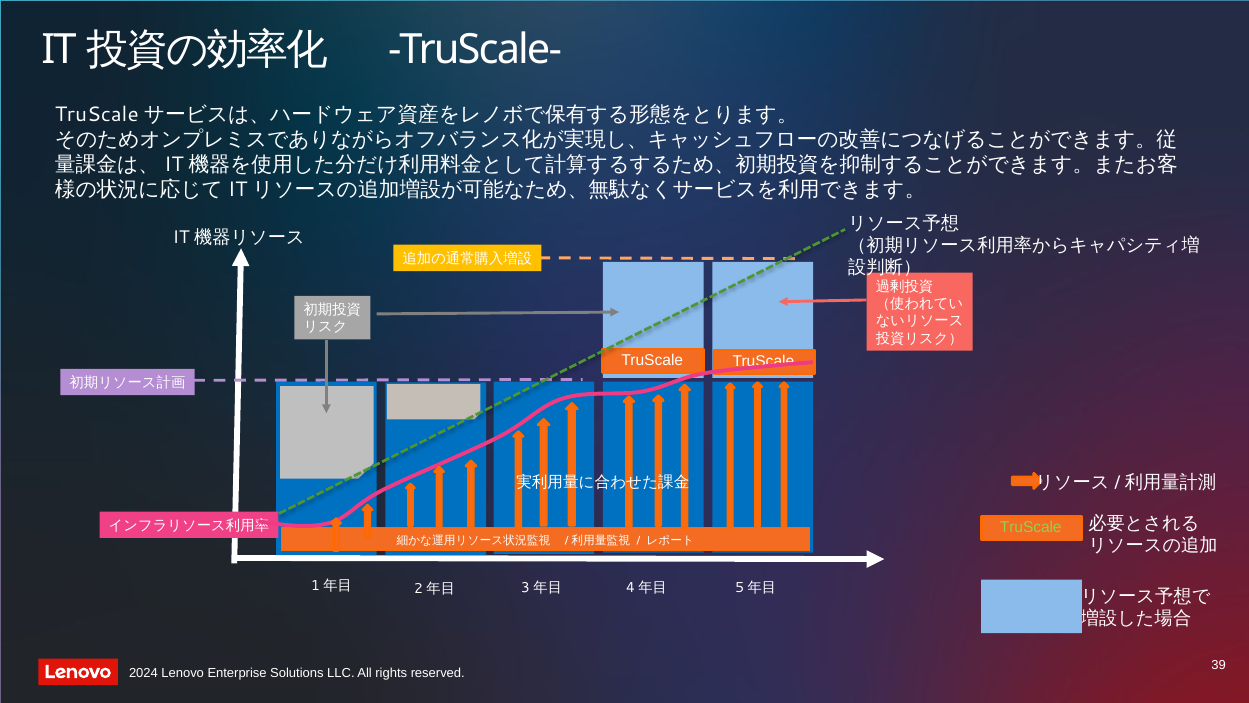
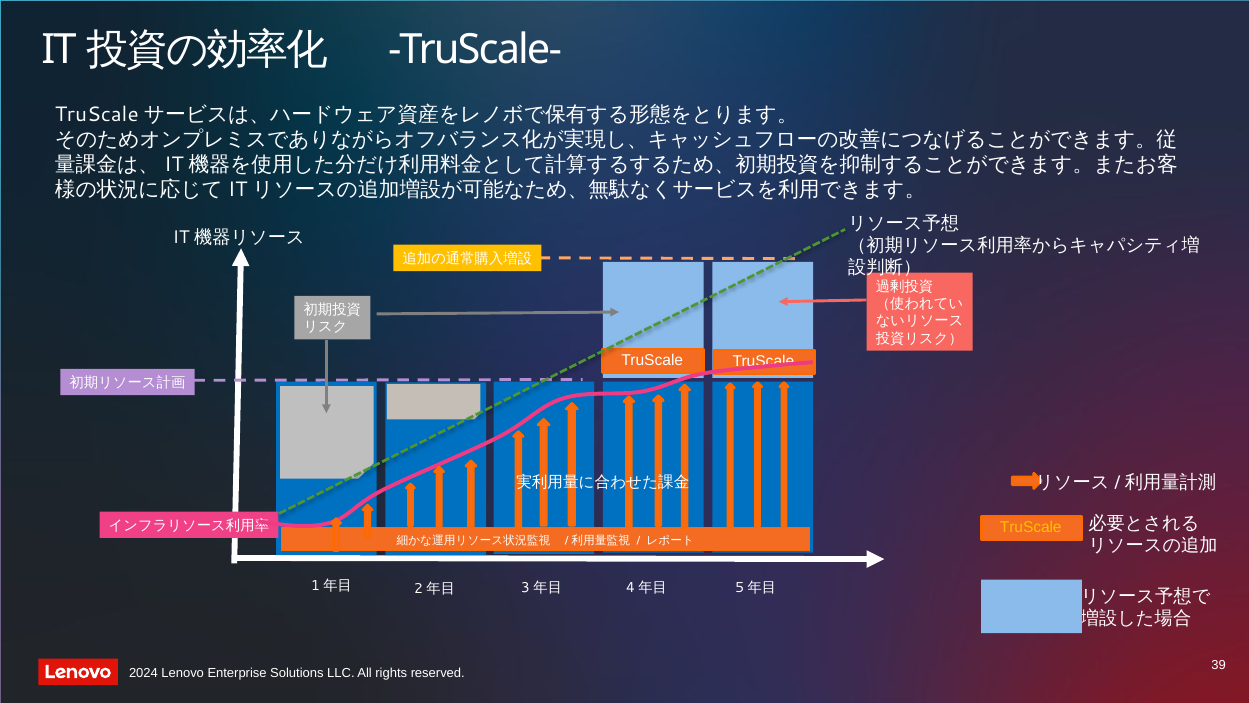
TruScale at (1031, 527) colour: light green -> yellow
